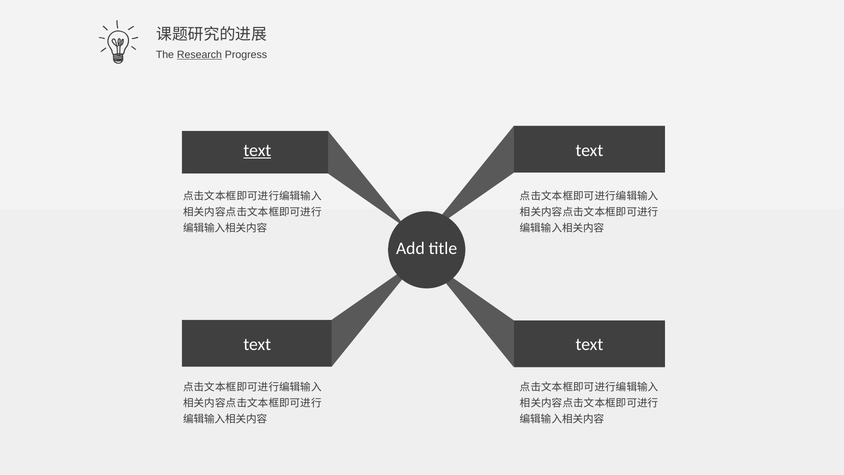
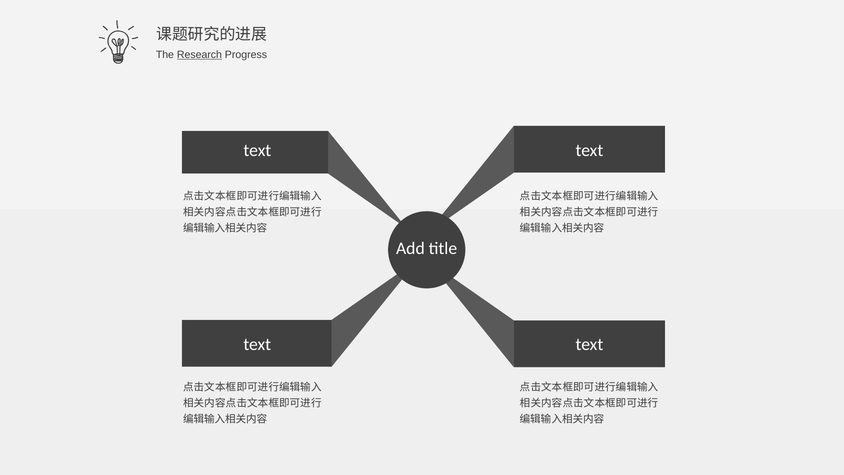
text at (257, 150) underline: present -> none
